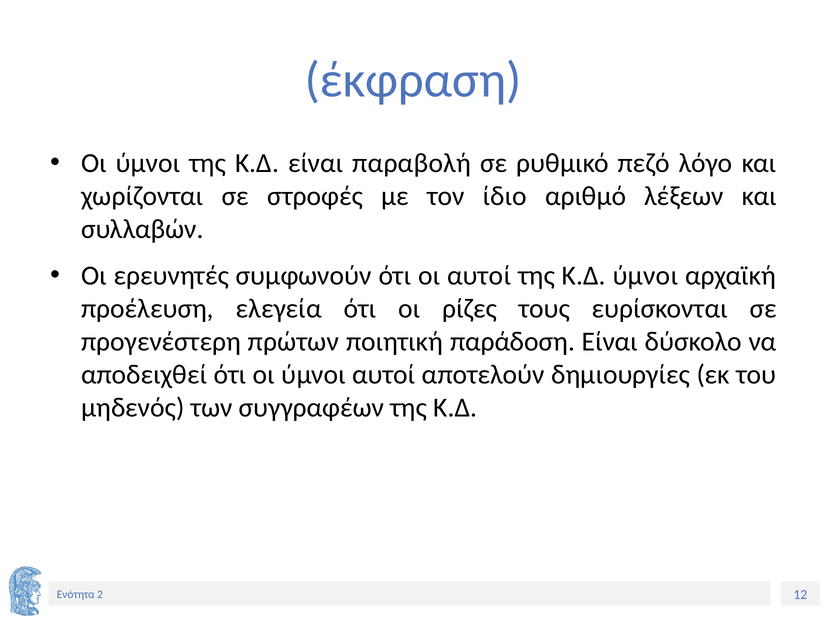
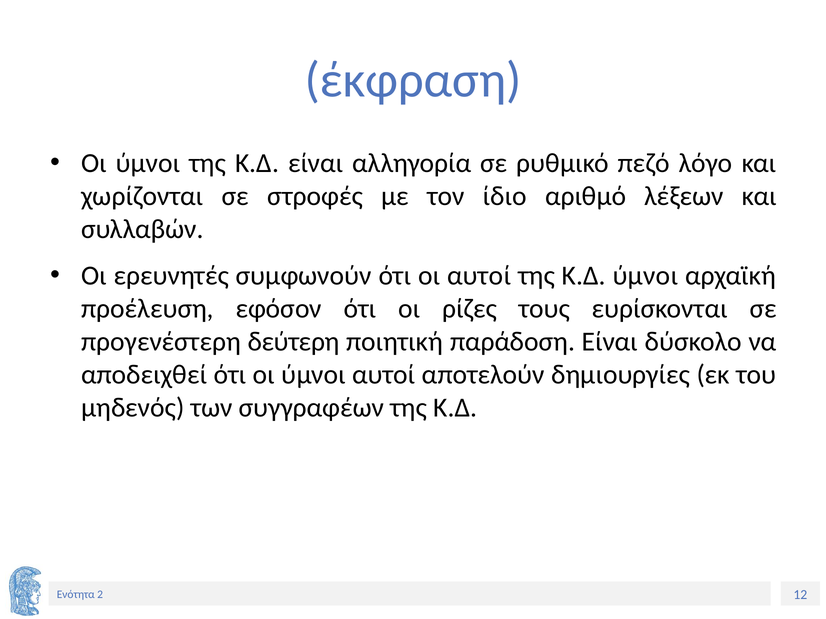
παραβολή: παραβολή -> αλληγορία
ελεγεία: ελεγεία -> εφόσον
πρώτων: πρώτων -> δεύτερη
